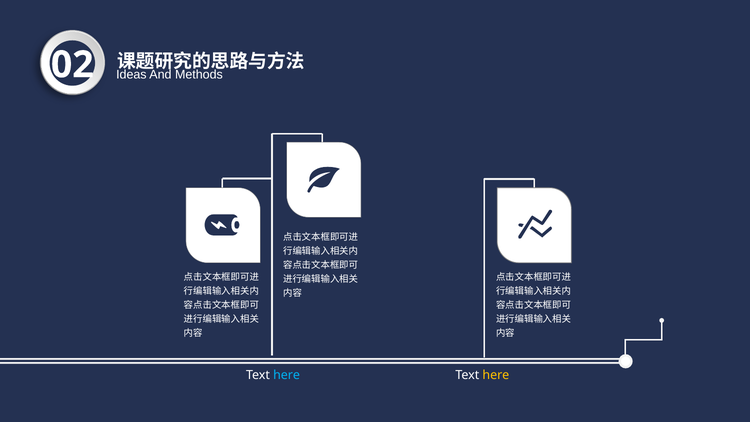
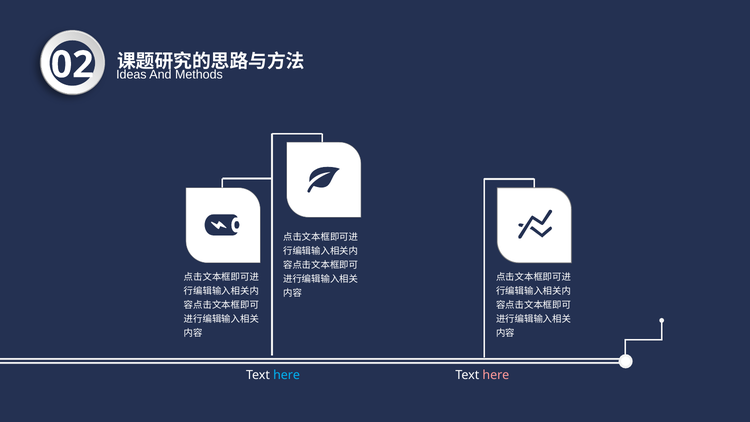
here at (496, 375) colour: yellow -> pink
